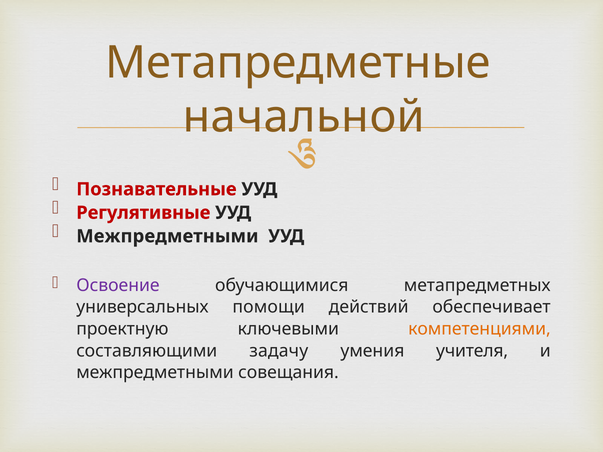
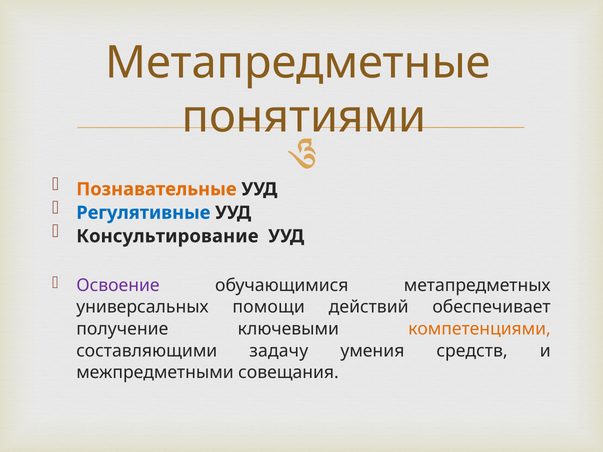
начальной: начальной -> понятиями
Познавательные colour: red -> orange
Регулятивные colour: red -> blue
Межпредметными at (167, 236): Межпредметными -> Консультирование
проектную: проектную -> получение
учителя: учителя -> средств
